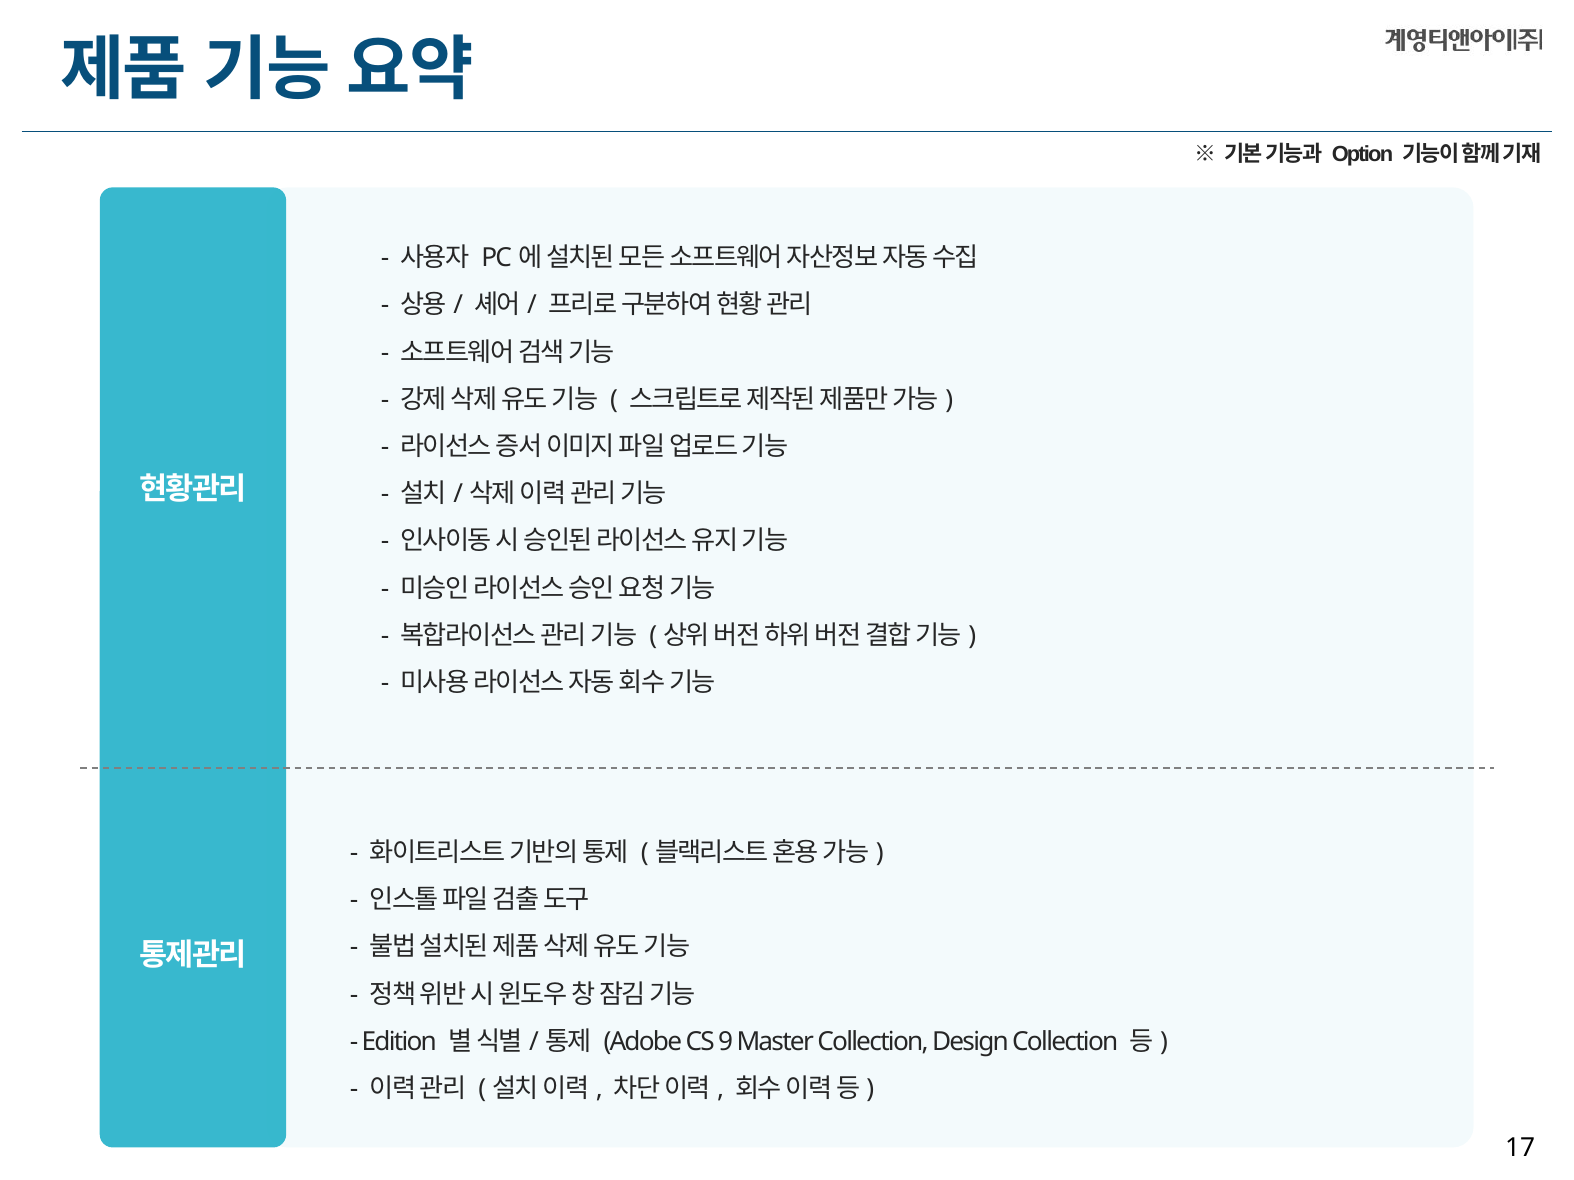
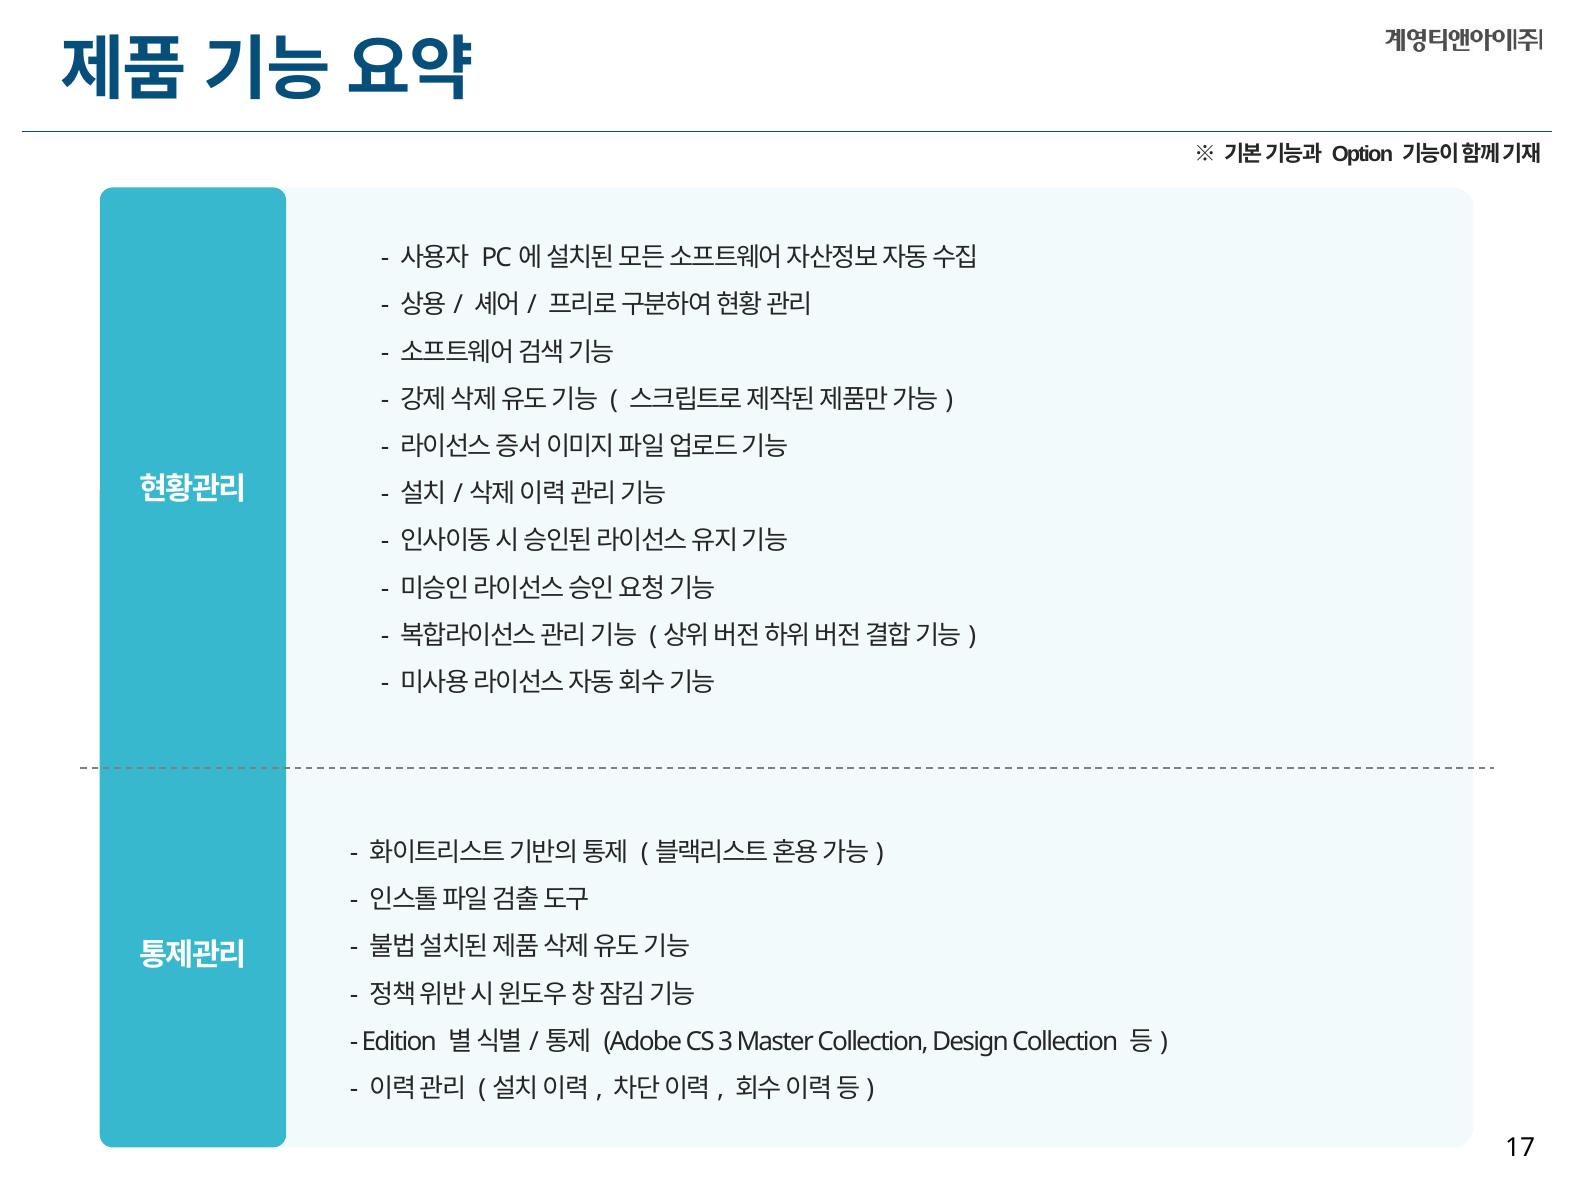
9: 9 -> 3
